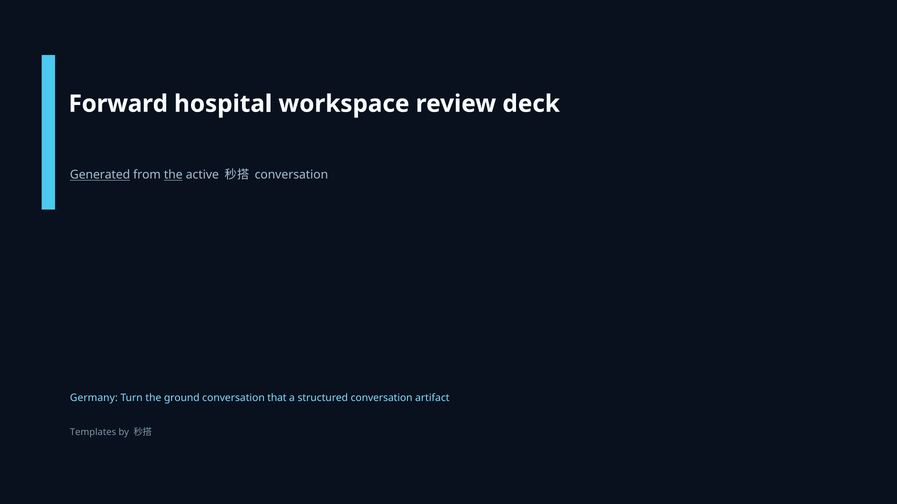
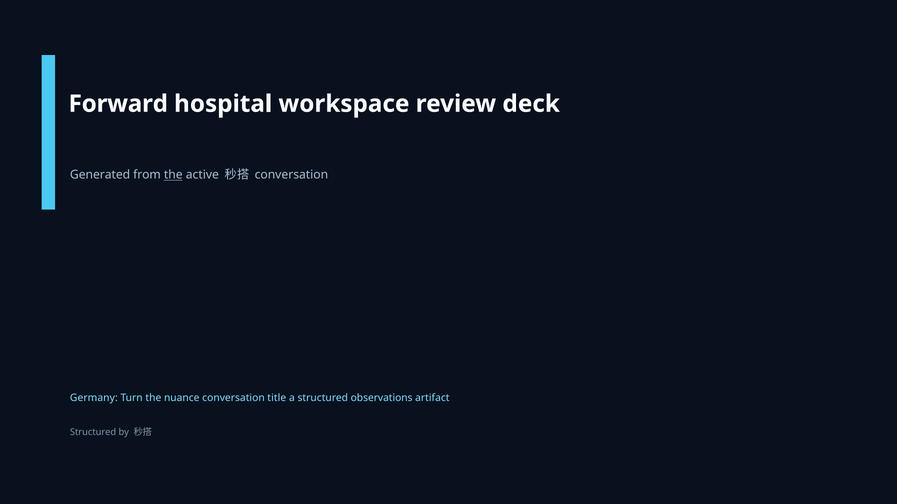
Generated underline: present -> none
ground: ground -> nuance
that: that -> title
structured conversation: conversation -> observations
Templates at (93, 433): Templates -> Structured
